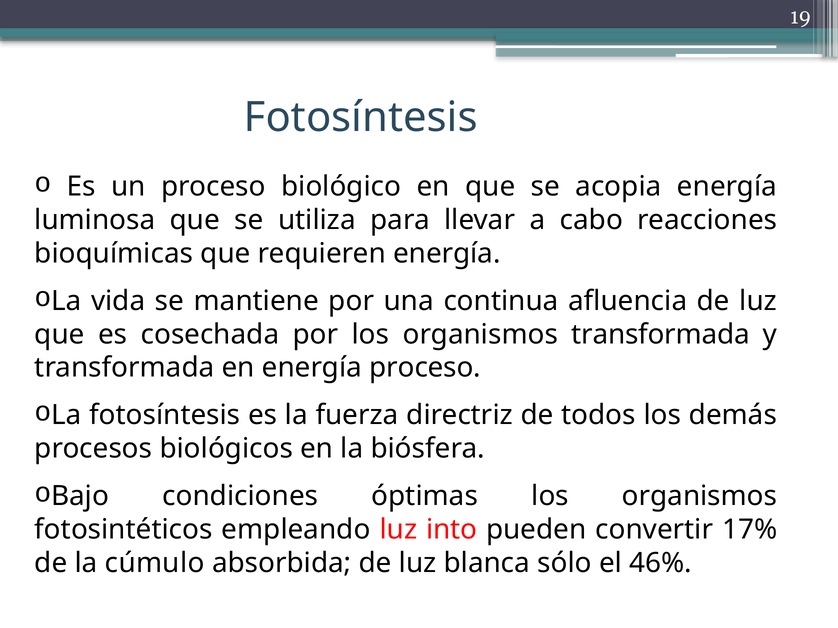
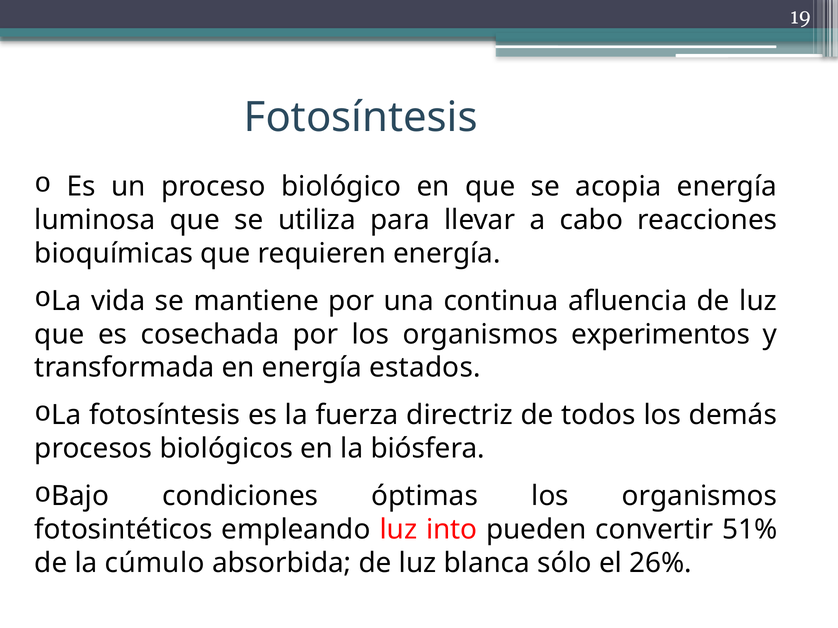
organismos transformada: transformada -> experimentos
energía proceso: proceso -> estados
17%: 17% -> 51%
46%: 46% -> 26%
